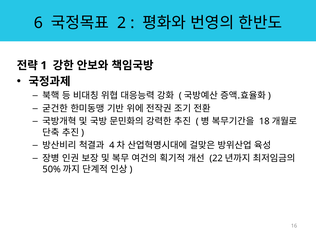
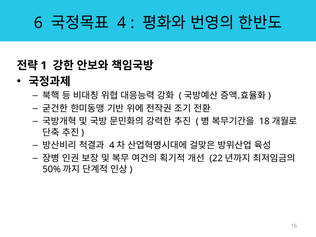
2 at (122, 23): 2 -> 4
